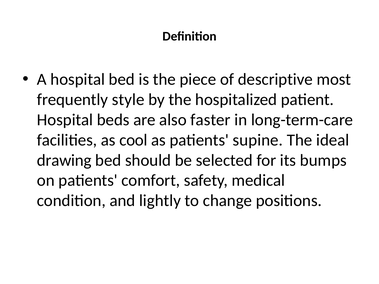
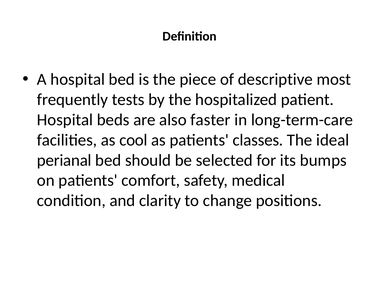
style: style -> tests
supine: supine -> classes
drawing: drawing -> perianal
lightly: lightly -> clarity
